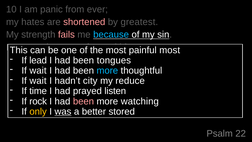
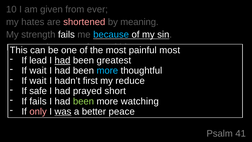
panic: panic -> given
greatest: greatest -> meaning
fails at (66, 35) colour: pink -> white
had at (62, 60) underline: none -> present
tongues: tongues -> greatest
city: city -> first
time: time -> safe
listen: listen -> short
If rock: rock -> fails
been at (83, 101) colour: pink -> light green
only colour: yellow -> pink
stored: stored -> peace
22: 22 -> 41
